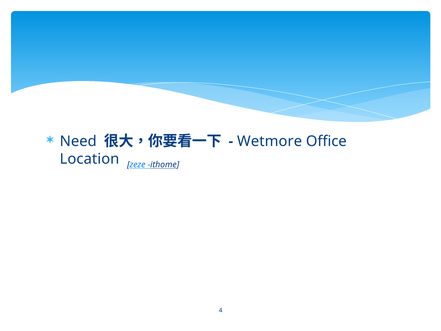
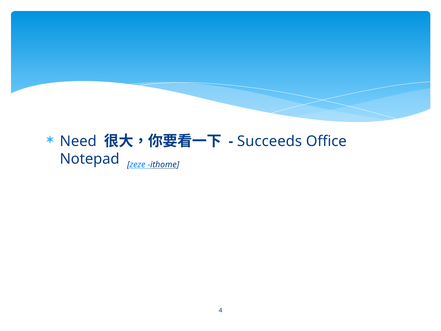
Wetmore: Wetmore -> Succeeds
Location: Location -> Notepad
